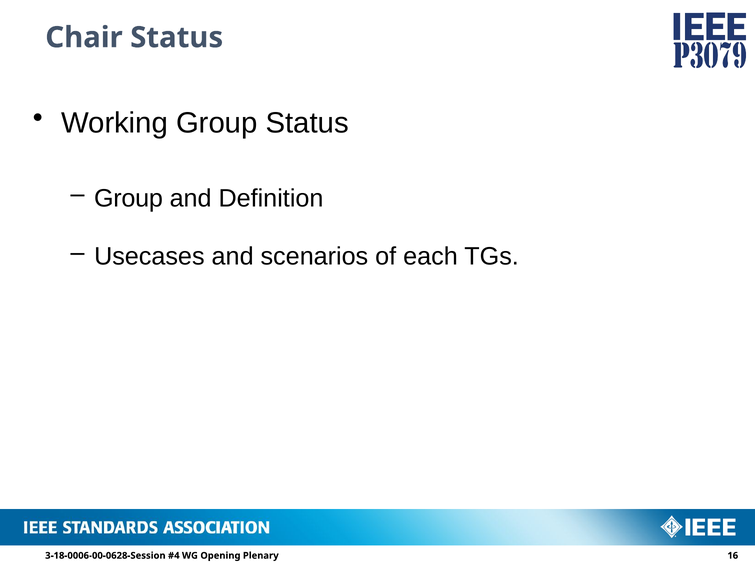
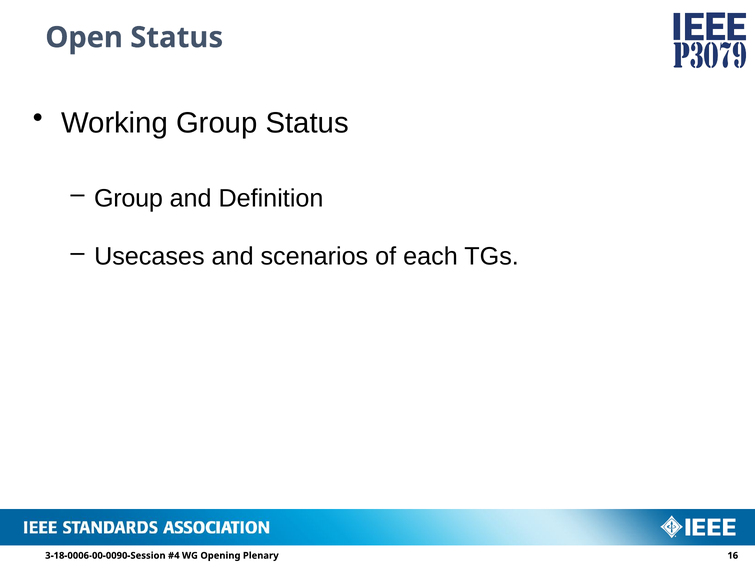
Chair: Chair -> Open
3-18-0006-00-0628-Session: 3-18-0006-00-0628-Session -> 3-18-0006-00-0090-Session
